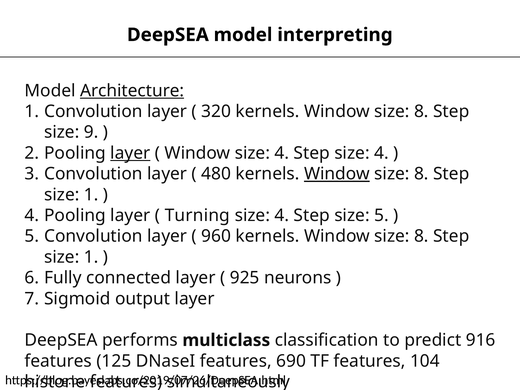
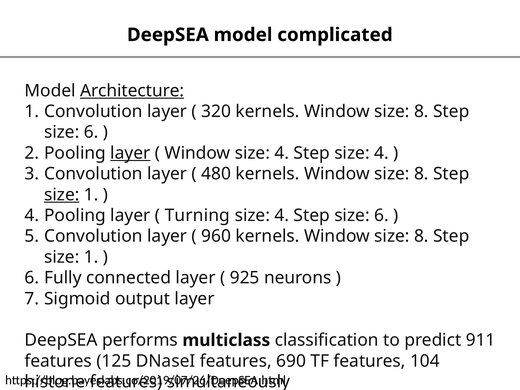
interpreting: interpreting -> complicated
9 at (91, 132): 9 -> 6
Window at (337, 174) underline: present -> none
size at (62, 195) underline: none -> present
4 Step size 5: 5 -> 6
916: 916 -> 911
